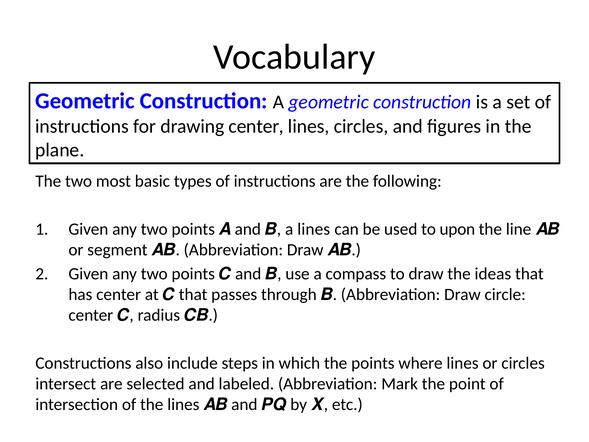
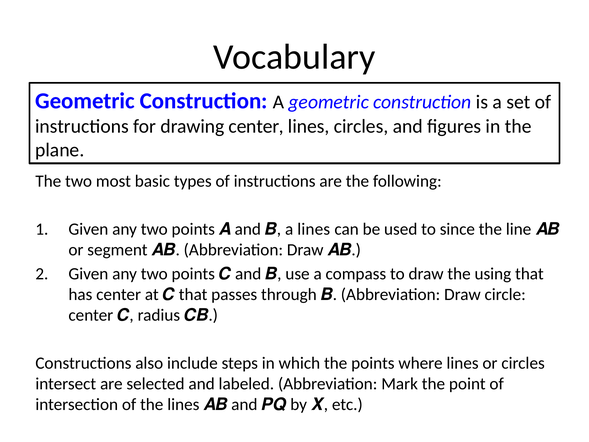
upon: upon -> since
ideas: ideas -> using
